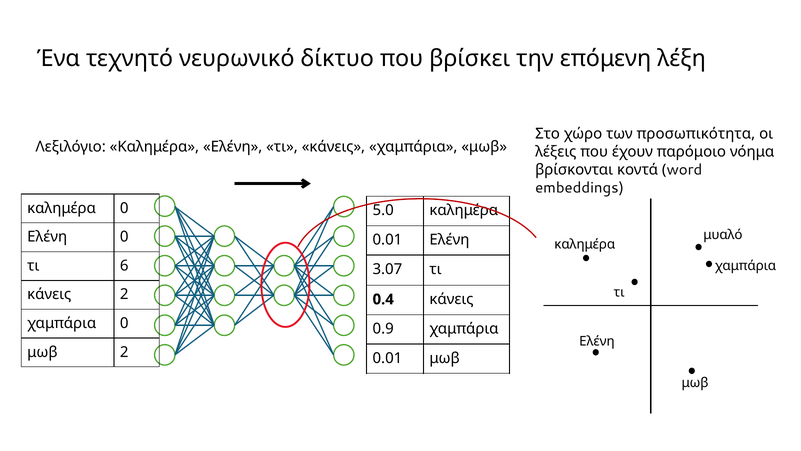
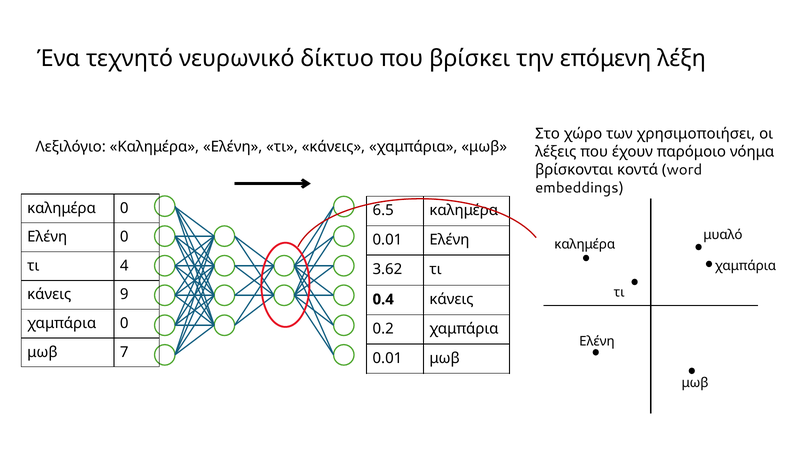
προσωπικότητα: προσωπικότητα -> χρησιμοποιήσει
5.0: 5.0 -> 6.5
6: 6 -> 4
3.07: 3.07 -> 3.62
κάνεις 2: 2 -> 9
0.9: 0.9 -> 0.2
μωβ 2: 2 -> 7
